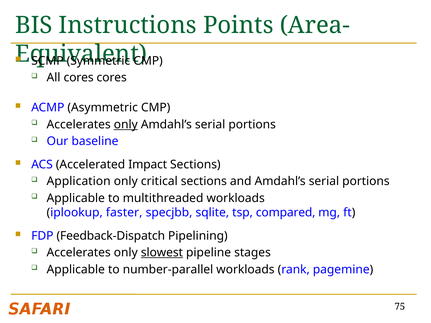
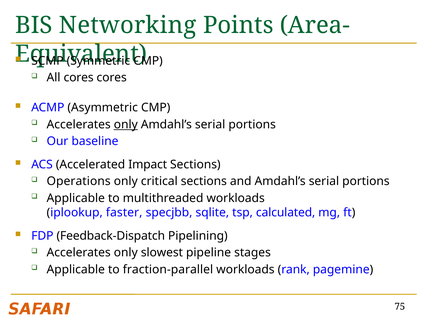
Instructions: Instructions -> Networking
Application: Application -> Operations
compared: compared -> calculated
slowest underline: present -> none
number-parallel: number-parallel -> fraction-parallel
